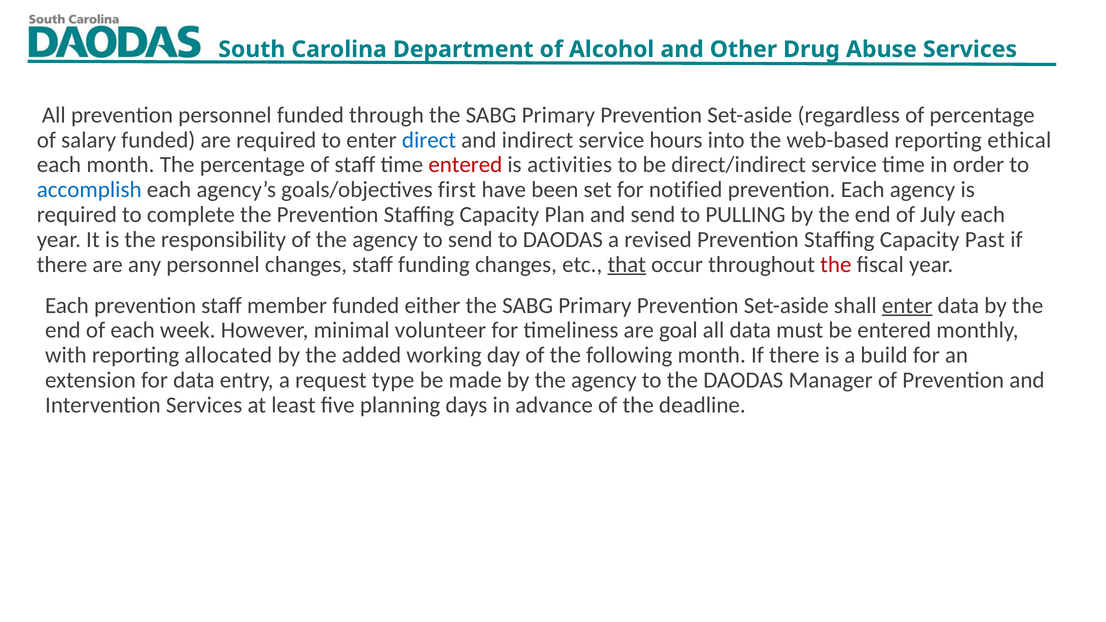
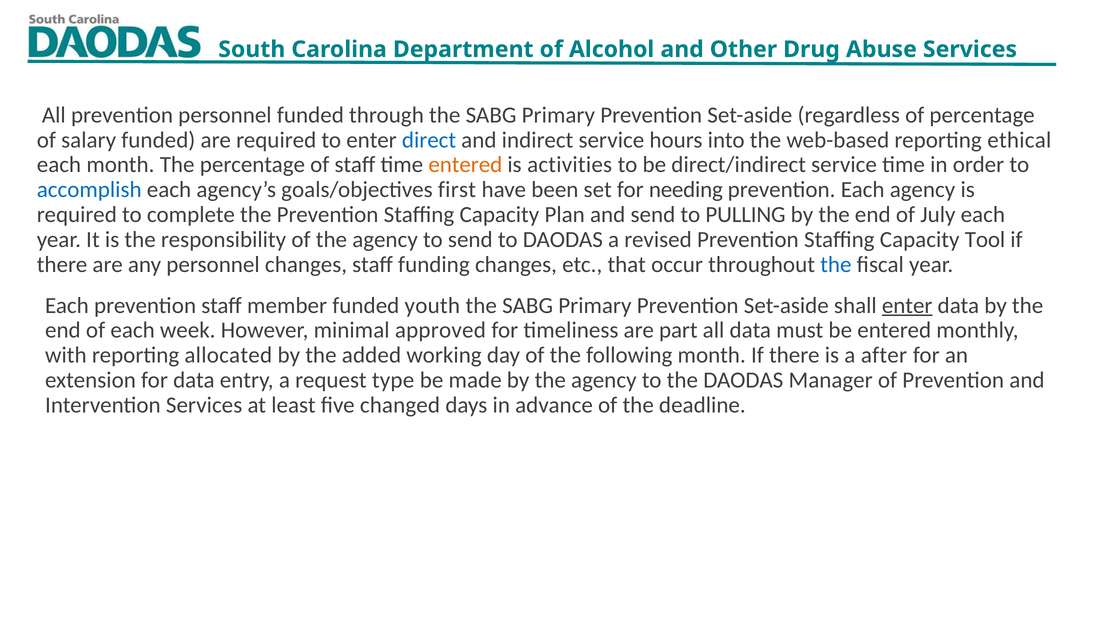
entered at (465, 165) colour: red -> orange
notified: notified -> needing
Past: Past -> Tool
that underline: present -> none
the at (836, 264) colour: red -> blue
either: either -> youth
volunteer: volunteer -> approved
goal: goal -> part
build: build -> after
planning: planning -> changed
